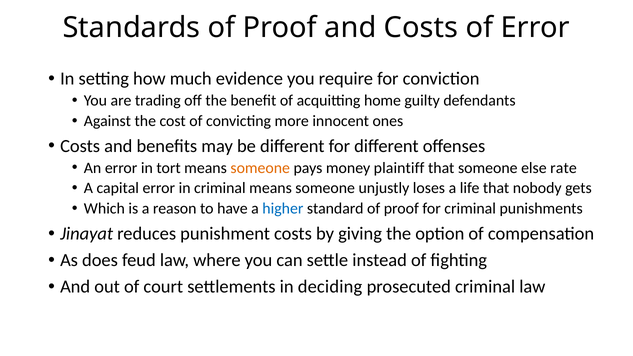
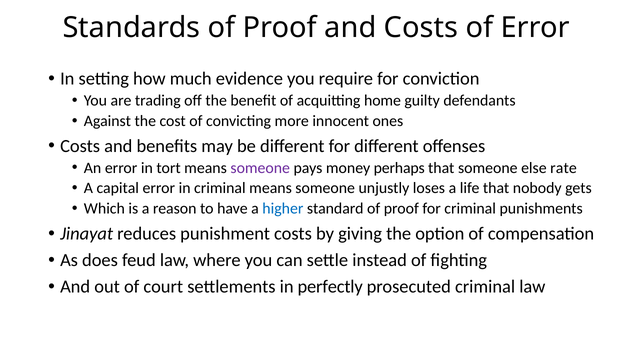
someone at (260, 168) colour: orange -> purple
plaintiff: plaintiff -> perhaps
deciding: deciding -> perfectly
